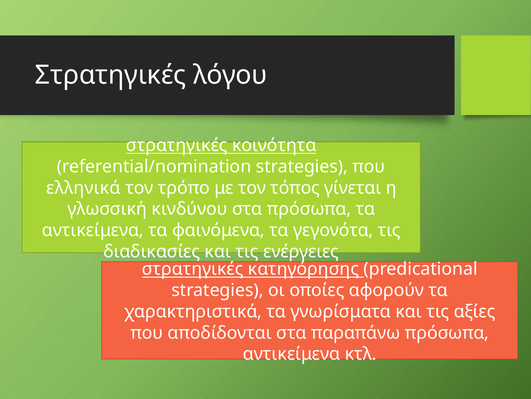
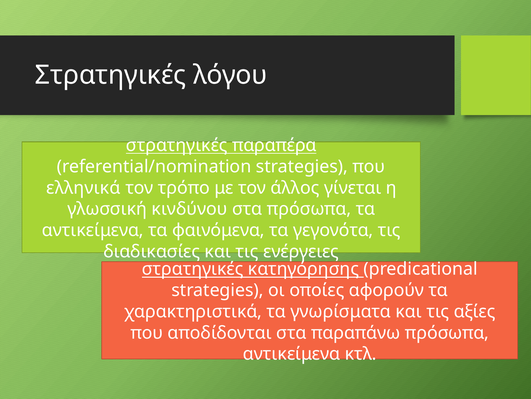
κοινότητα: κοινότητα -> παραπέρα
τόπος: τόπος -> άλλος
